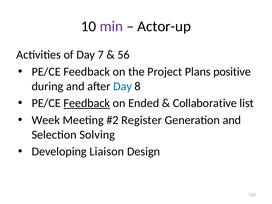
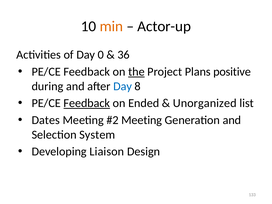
min colour: purple -> orange
7: 7 -> 0
56: 56 -> 36
the underline: none -> present
Collaborative: Collaborative -> Unorganized
Week: Week -> Dates
Register at (142, 120): Register -> Meeting
Solving: Solving -> System
